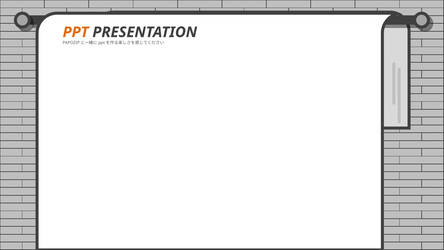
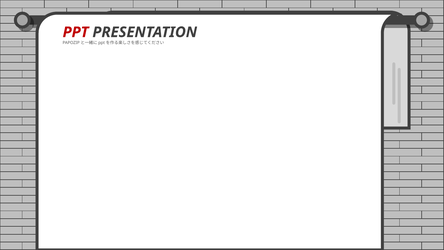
PPT colour: orange -> red
